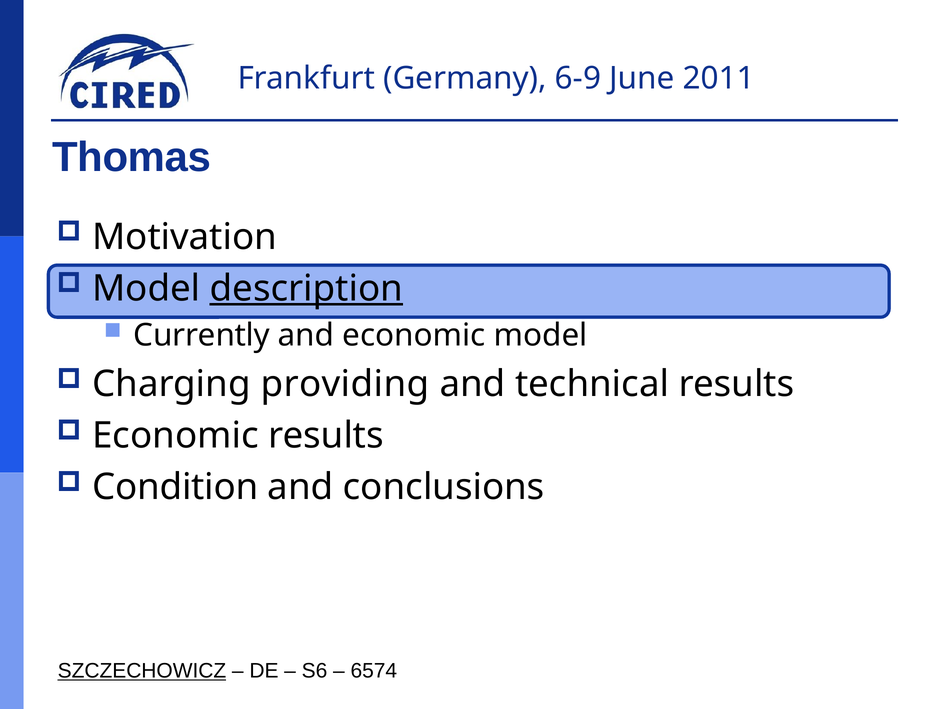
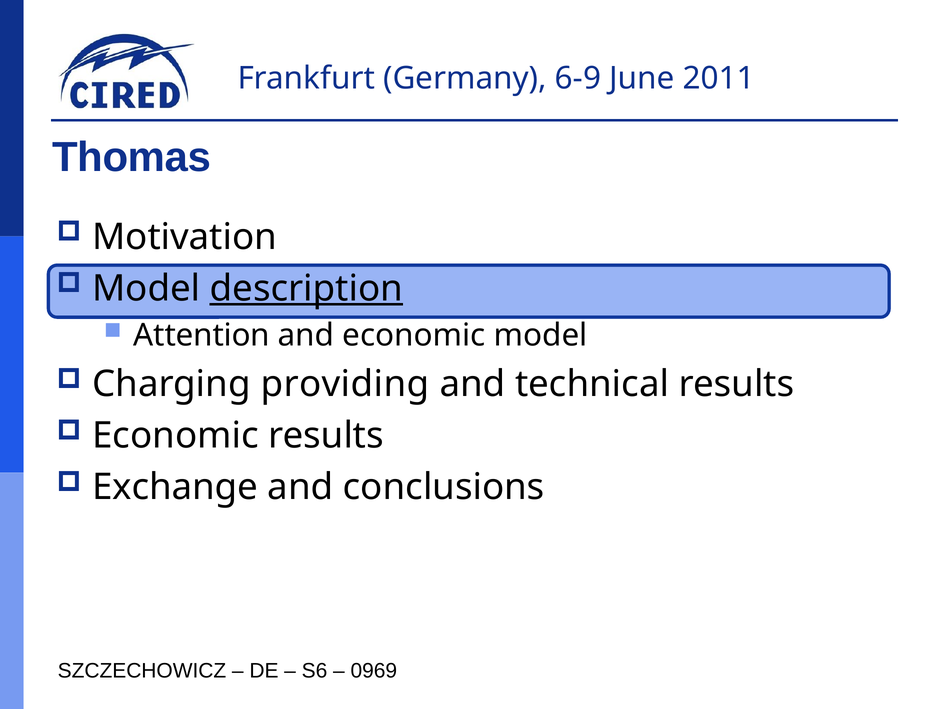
Currently: Currently -> Attention
Condition: Condition -> Exchange
SZCZECHOWICZ underline: present -> none
6574: 6574 -> 0969
